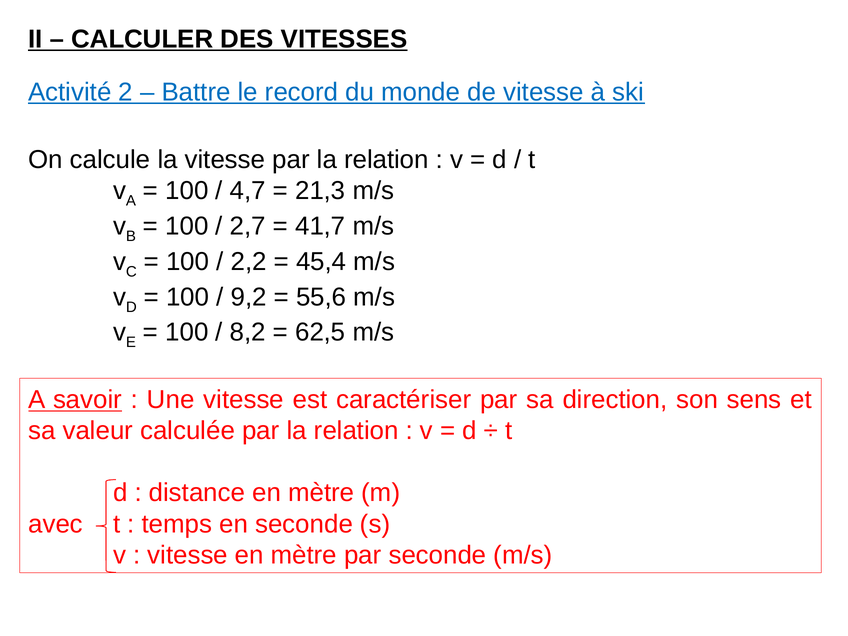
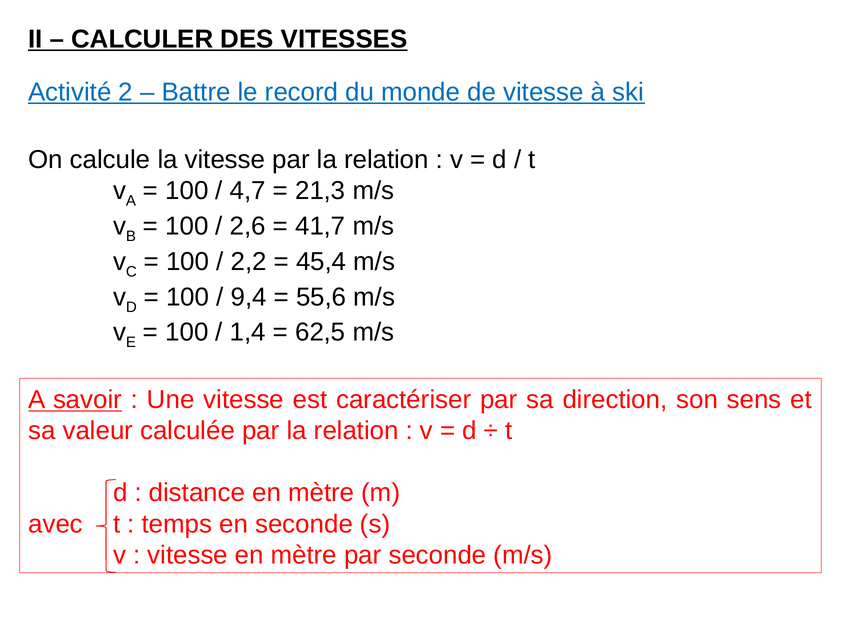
2,7: 2,7 -> 2,6
9,2: 9,2 -> 9,4
8,2: 8,2 -> 1,4
